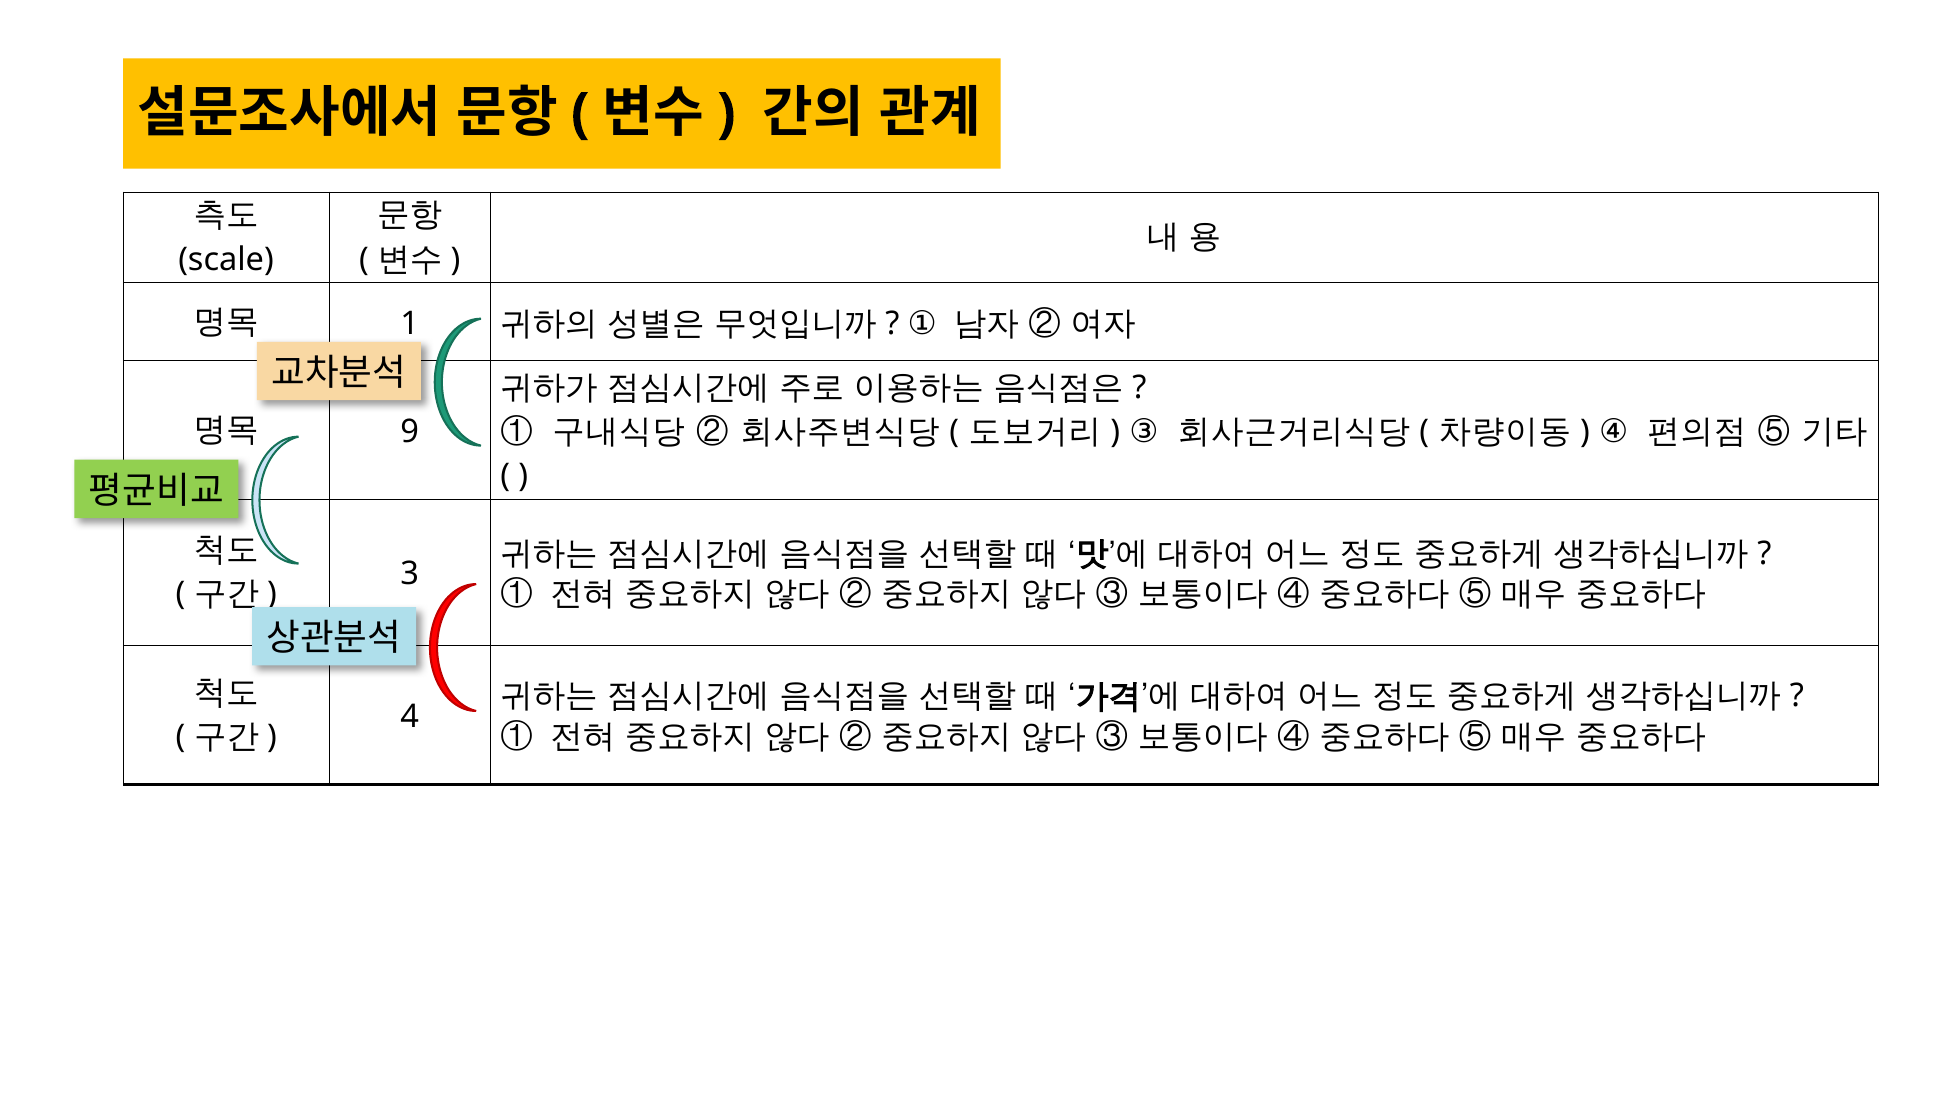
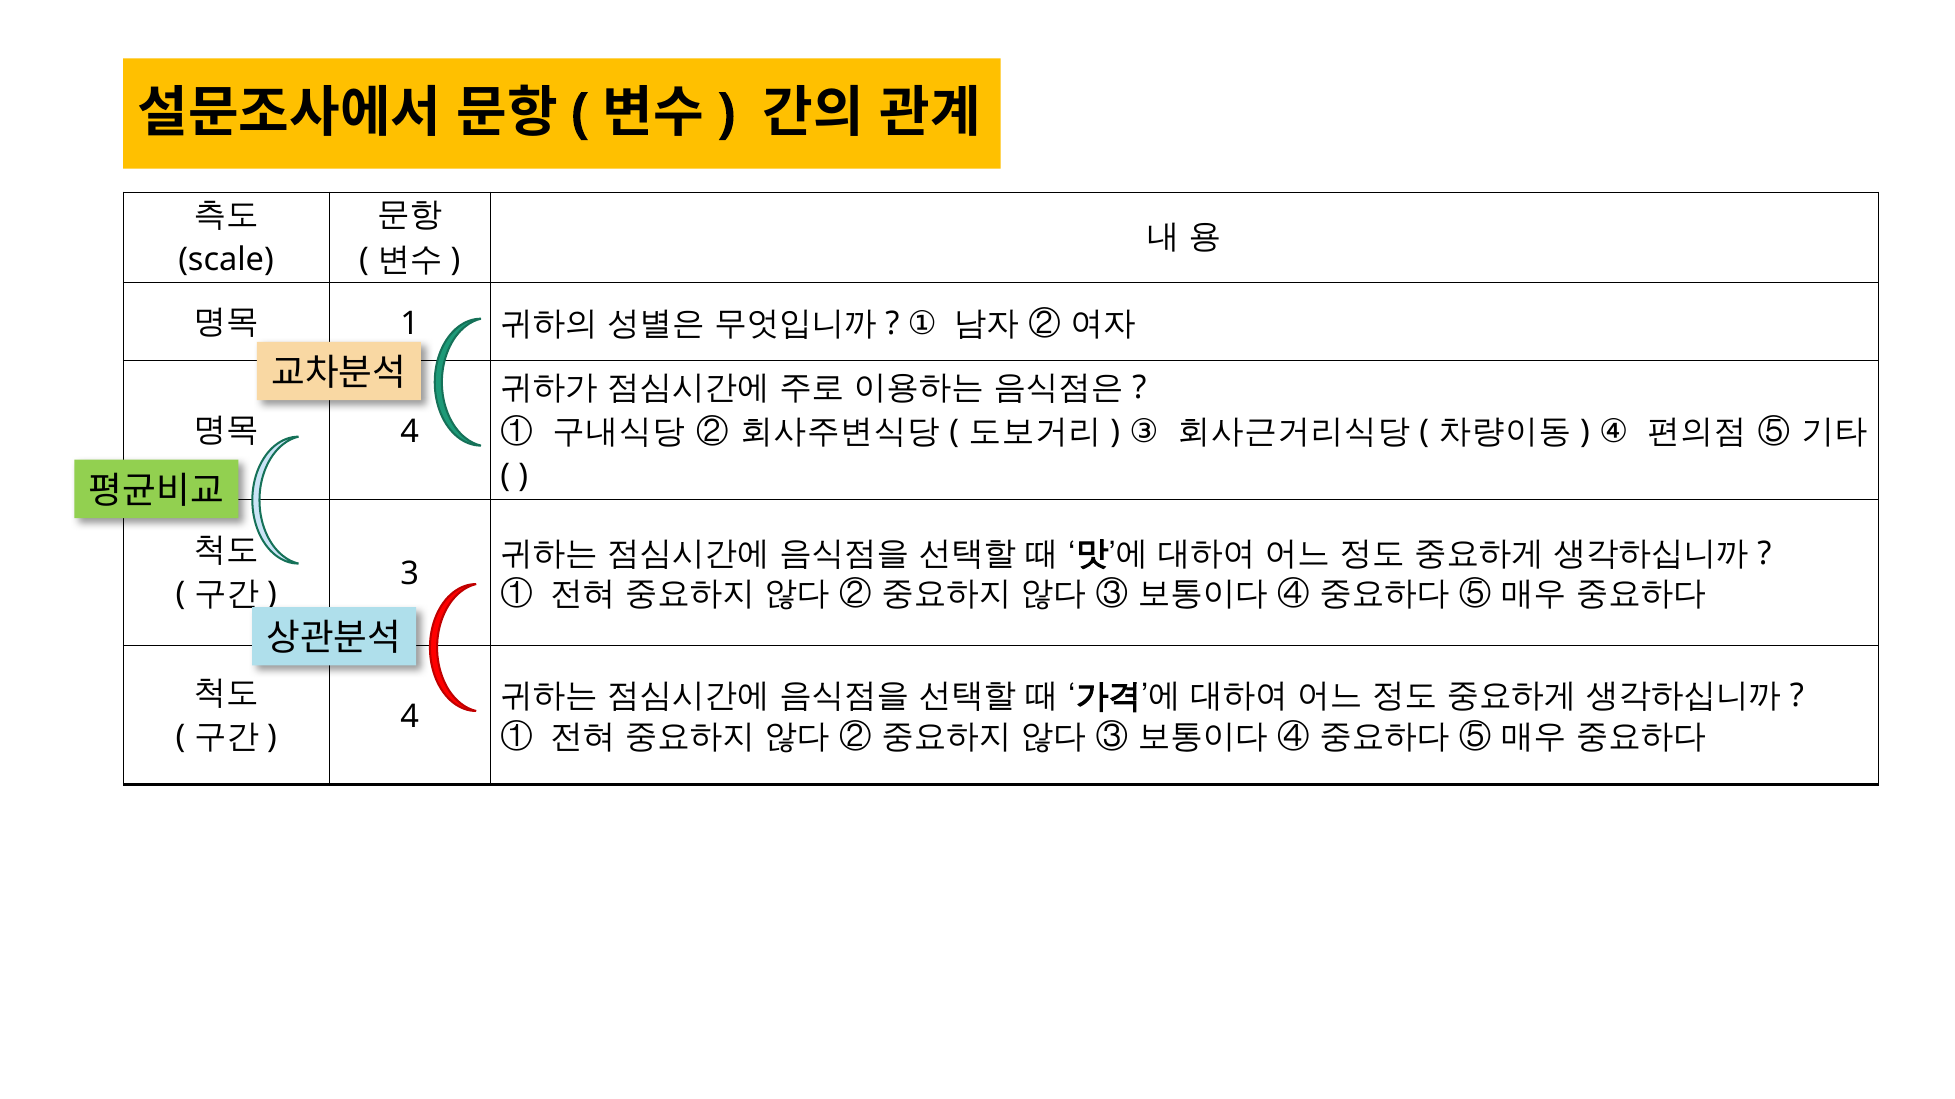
9 at (410, 432): 9 -> 4
